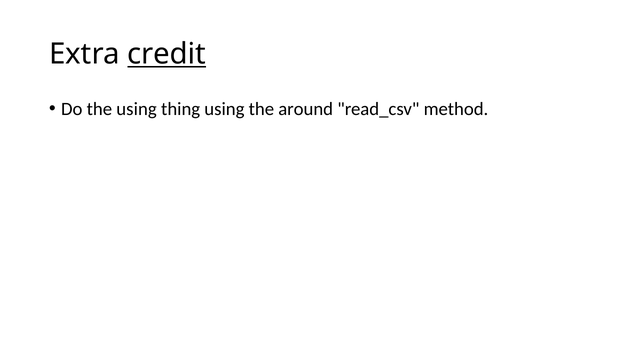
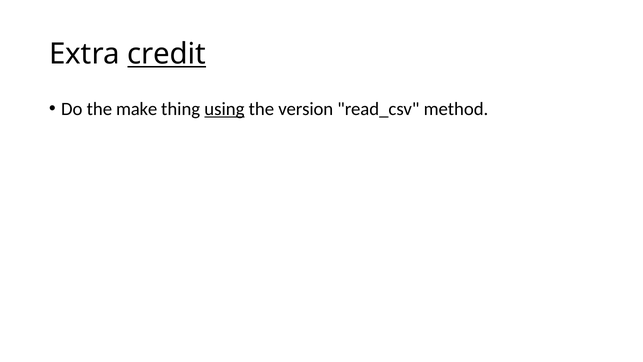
the using: using -> make
using at (224, 109) underline: none -> present
around: around -> version
